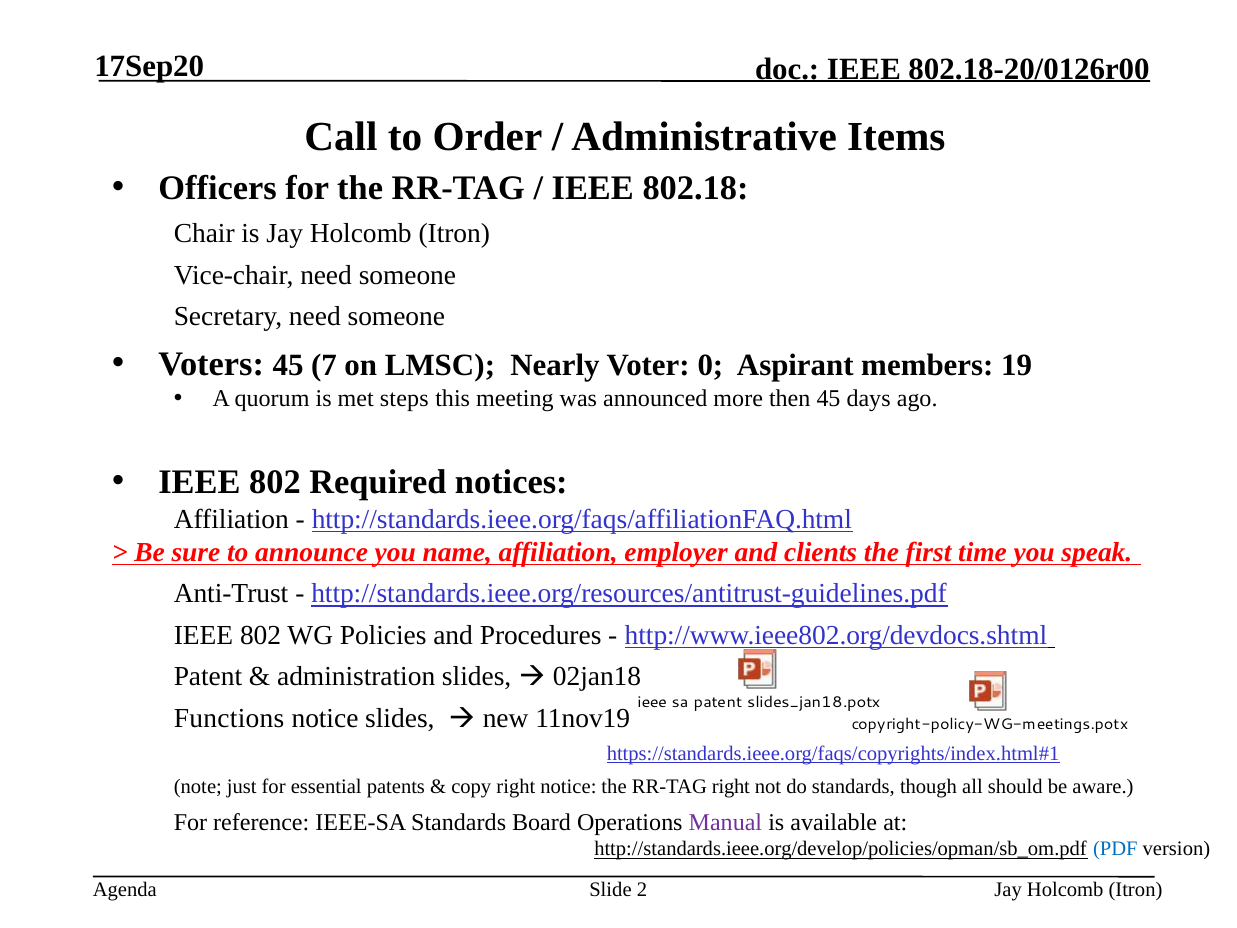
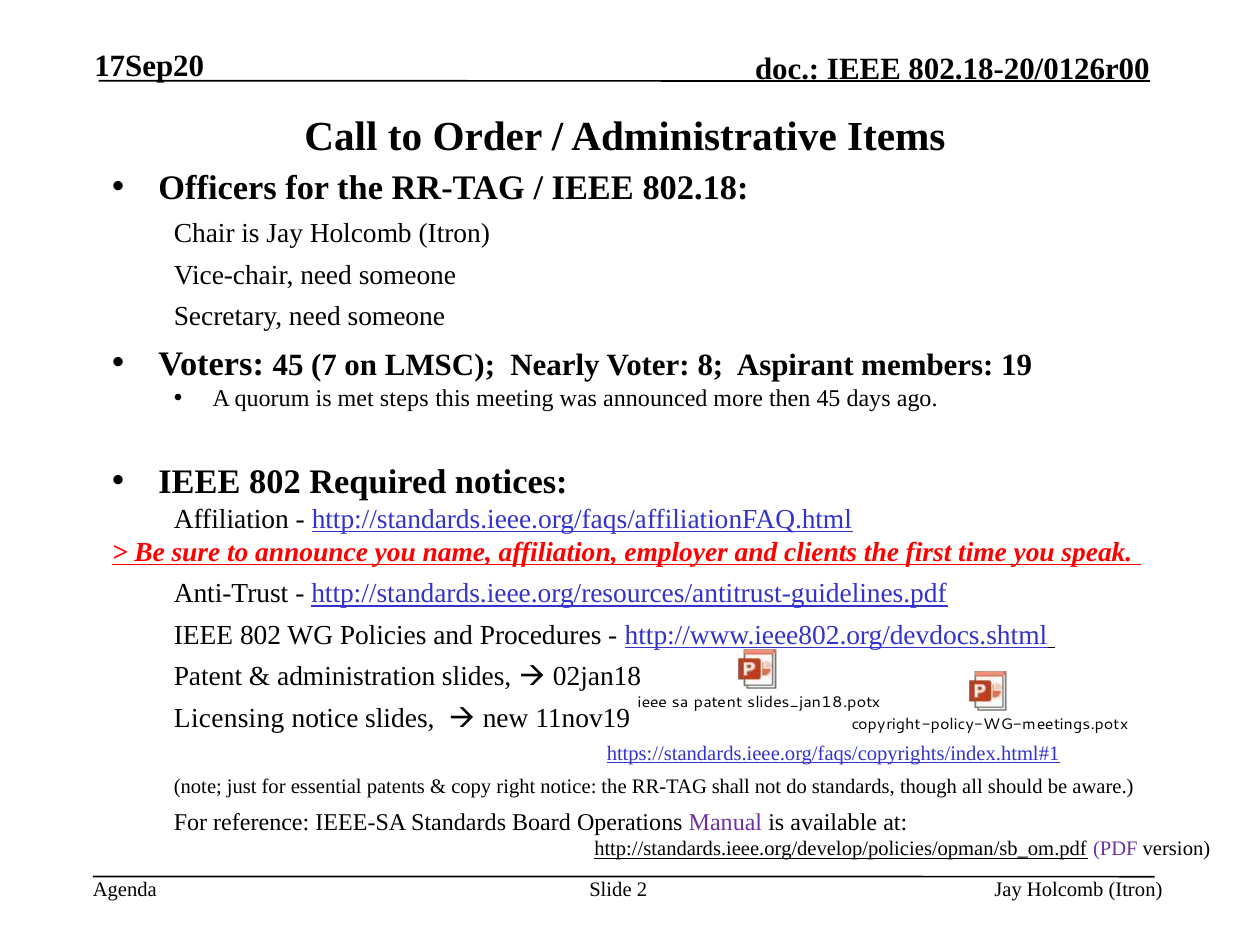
0: 0 -> 8
Functions: Functions -> Licensing
RR-TAG right: right -> shall
PDF colour: blue -> purple
